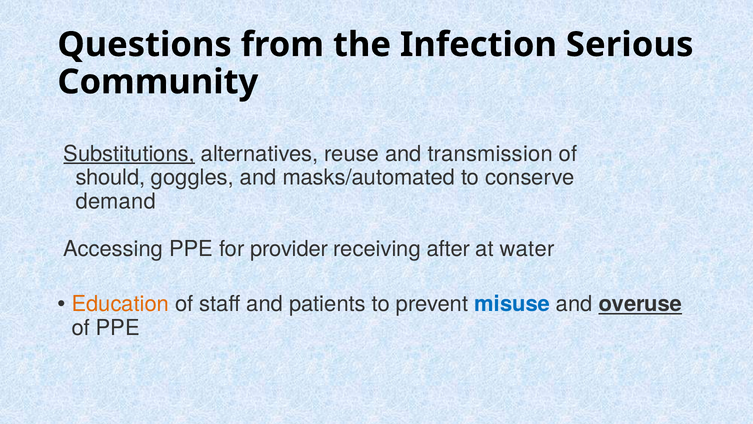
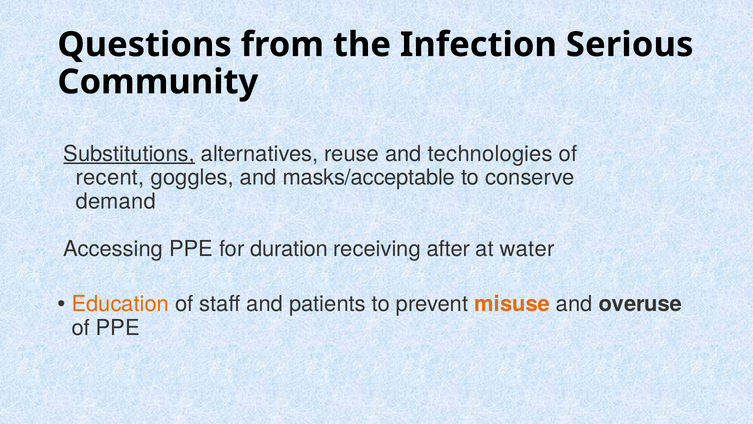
transmission: transmission -> technologies
should: should -> recent
masks/automated: masks/automated -> masks/acceptable
provider: provider -> duration
misuse colour: blue -> orange
overuse underline: present -> none
